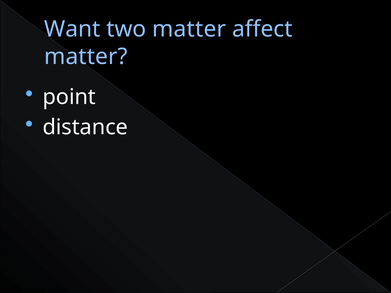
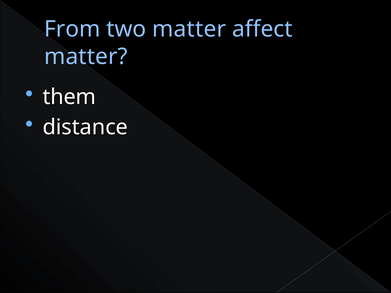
Want: Want -> From
point: point -> them
